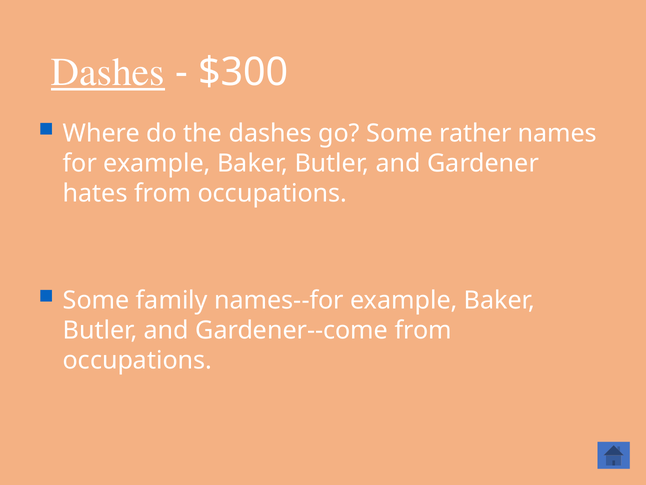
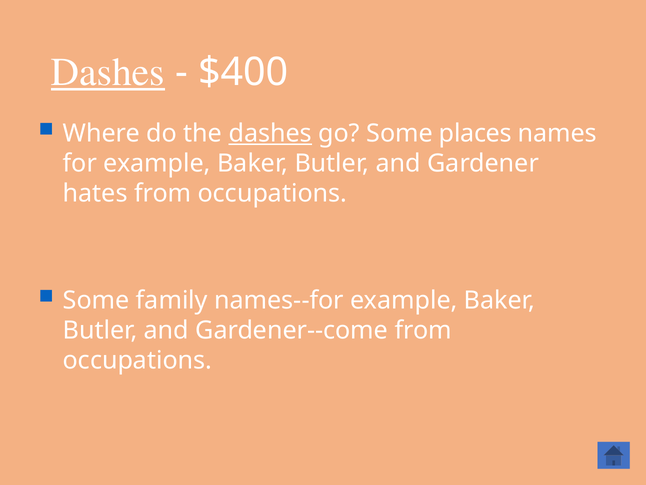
$300: $300 -> $400
dashes at (270, 133) underline: none -> present
rather: rather -> places
